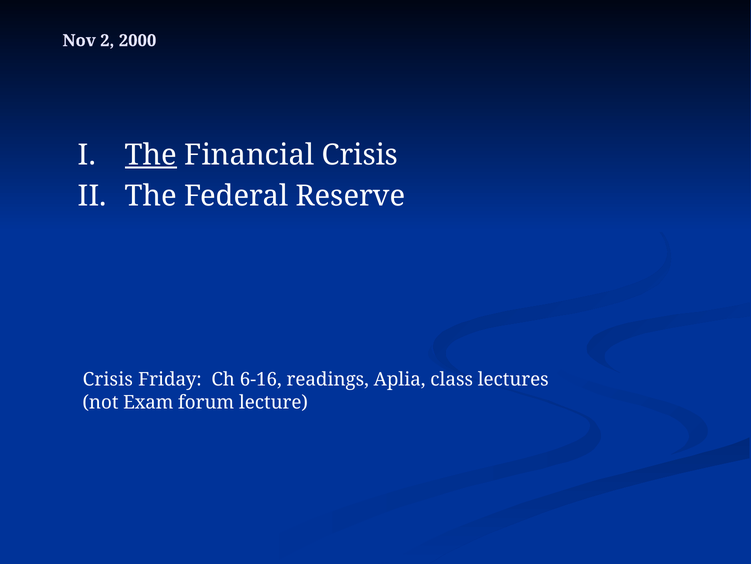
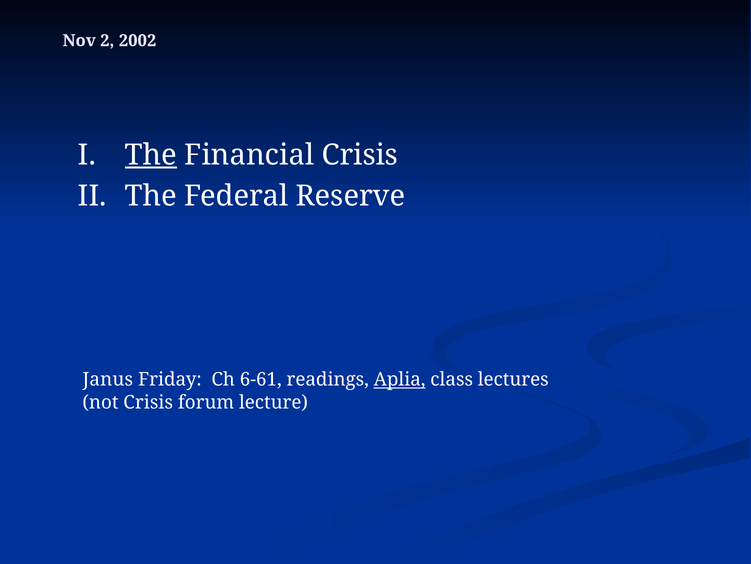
2000: 2000 -> 2002
Crisis at (108, 379): Crisis -> Janus
6-16: 6-16 -> 6-61
Aplia underline: none -> present
not Exam: Exam -> Crisis
